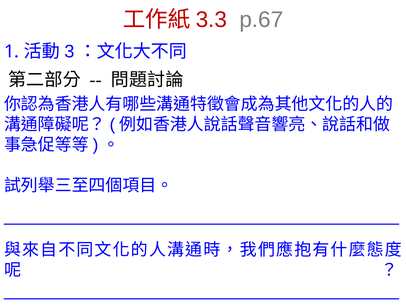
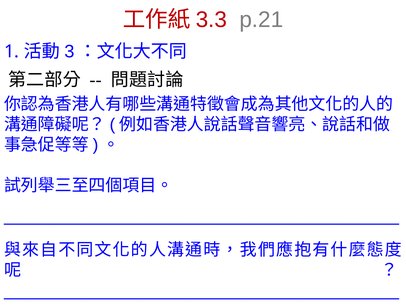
p.67: p.67 -> p.21
